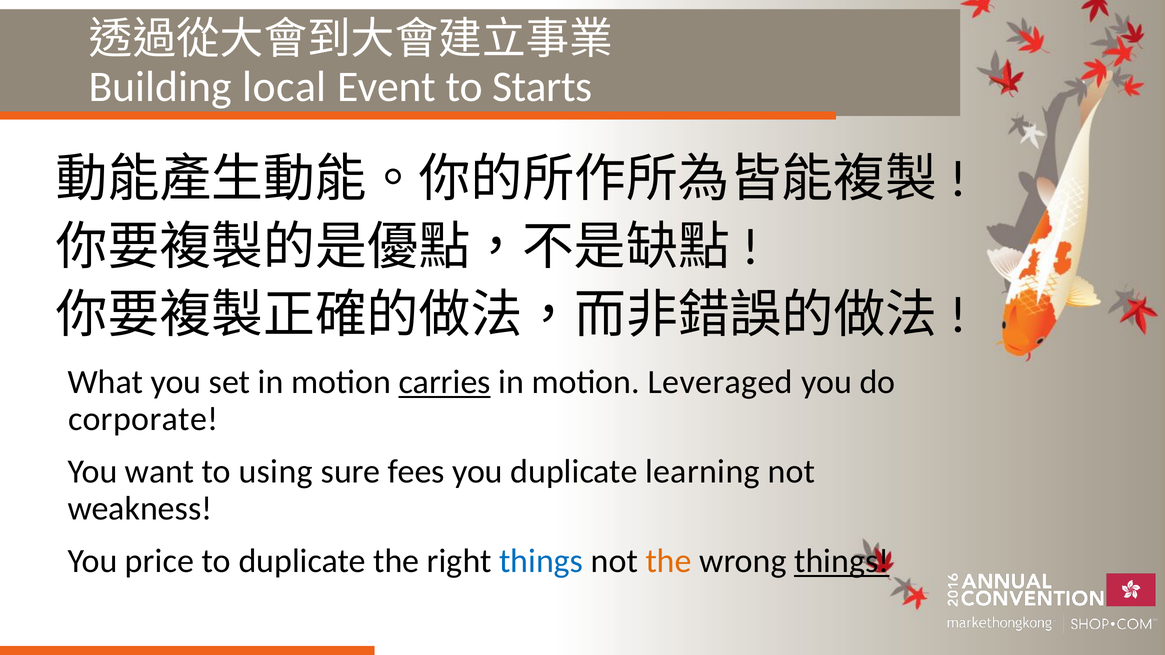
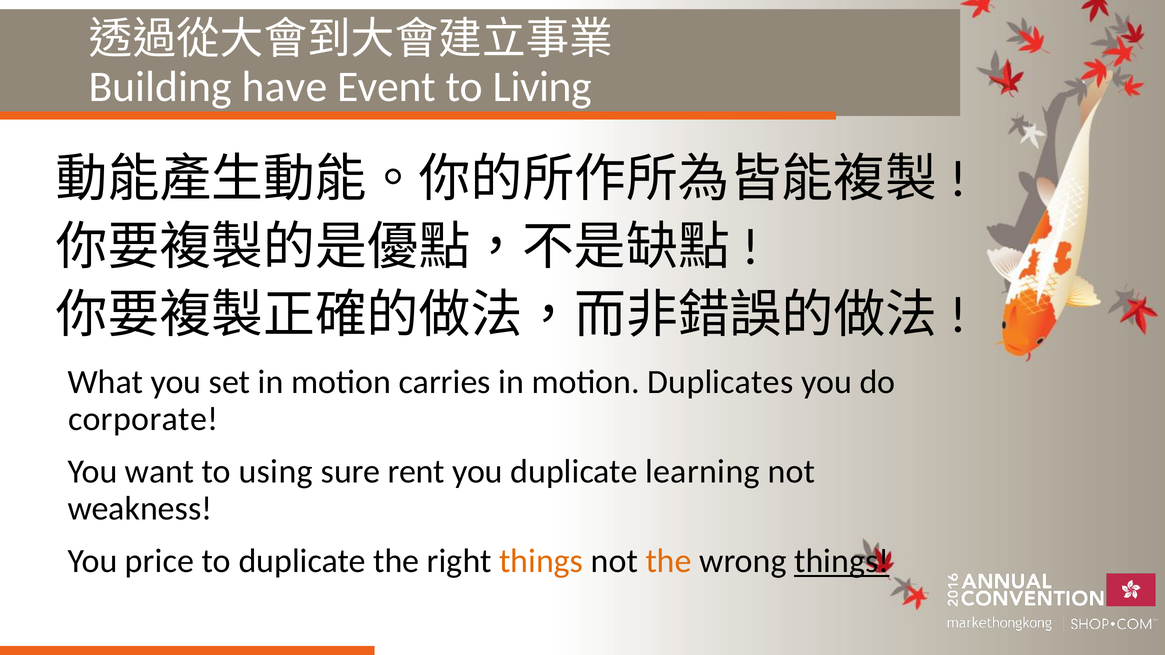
local: local -> have
Starts: Starts -> Living
carries underline: present -> none
Leveraged: Leveraged -> Duplicates
fees: fees -> rent
things at (541, 562) colour: blue -> orange
